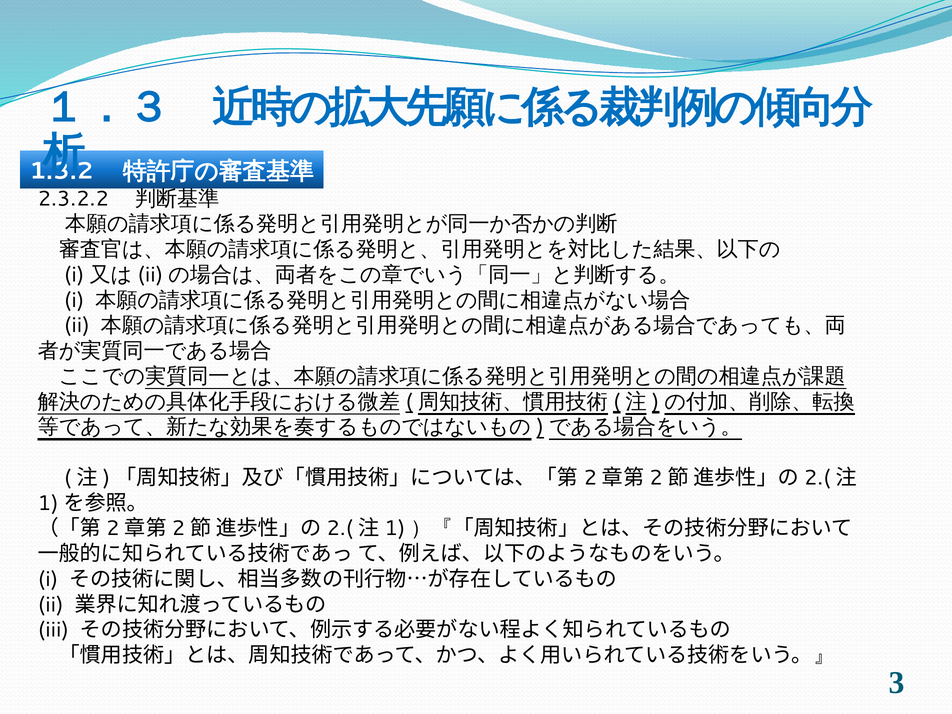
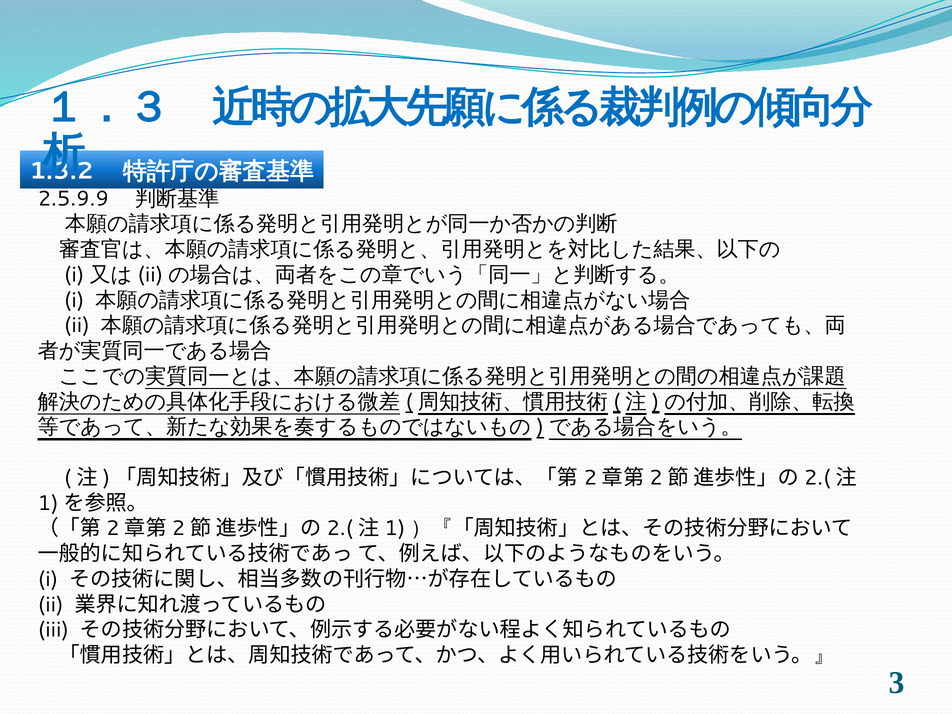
2.3.2.2: 2.3.2.2 -> 2.5.9.9
